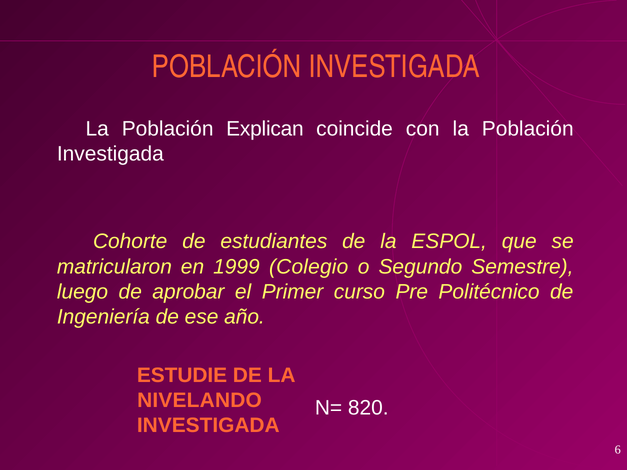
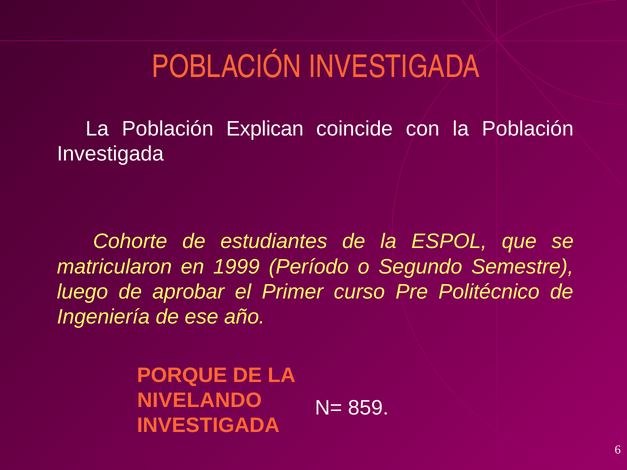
Colegio: Colegio -> Período
ESTUDIE: ESTUDIE -> PORQUE
820: 820 -> 859
